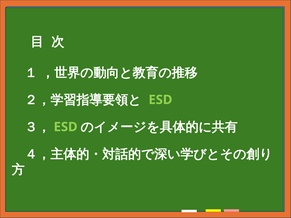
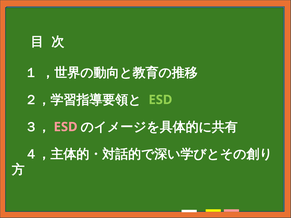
ESD at (66, 127) colour: light green -> pink
